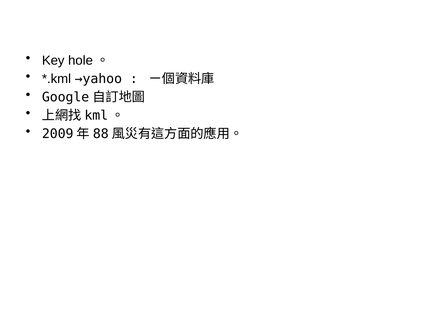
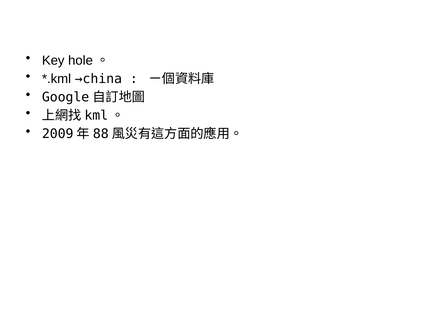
→yahoo: →yahoo -> →china
